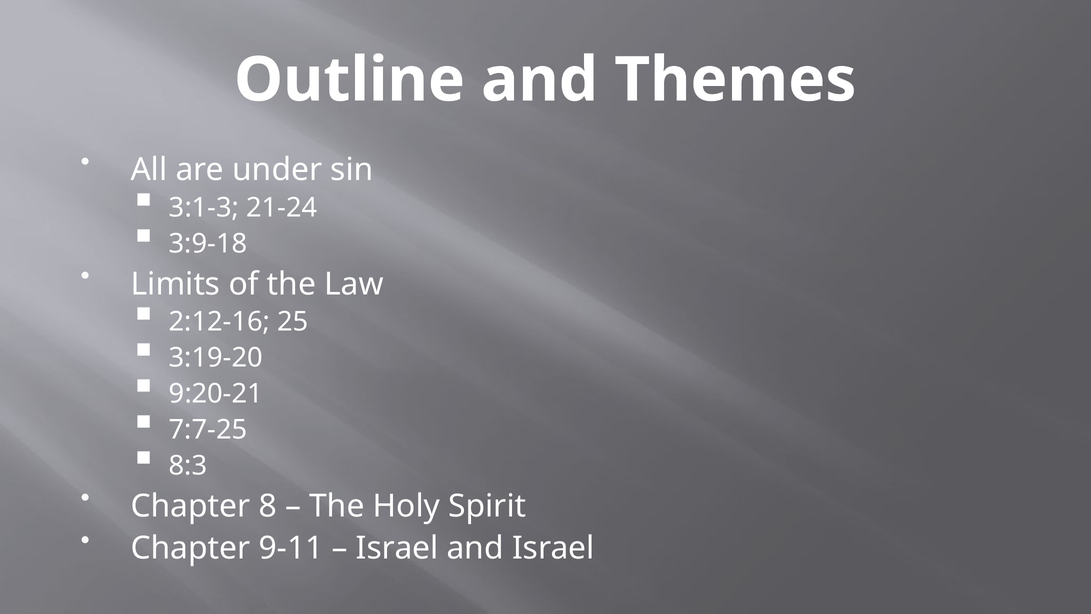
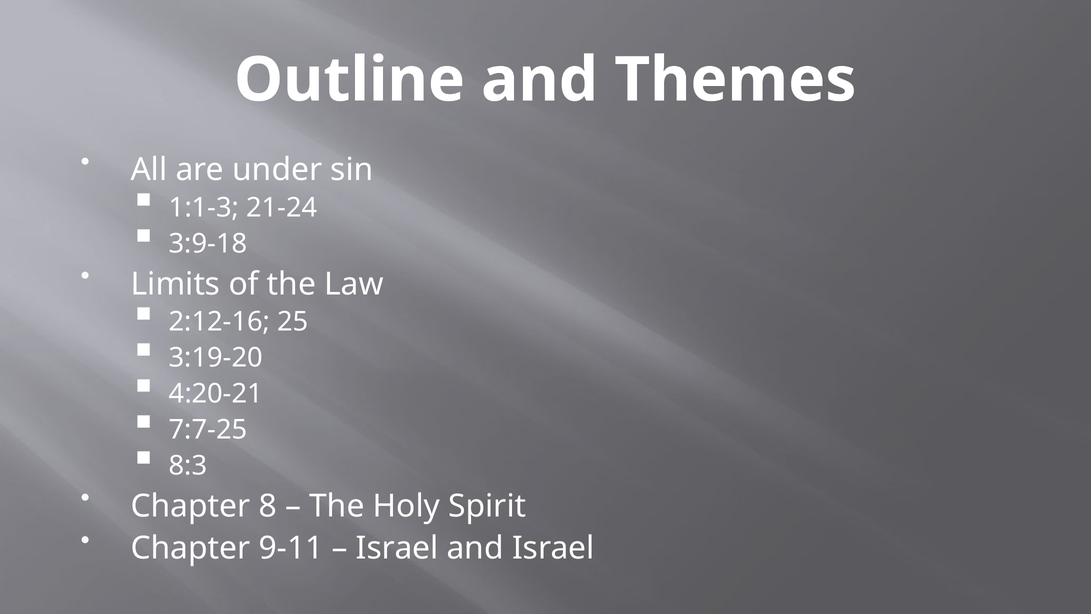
3:1-3: 3:1-3 -> 1:1-3
9:20-21: 9:20-21 -> 4:20-21
